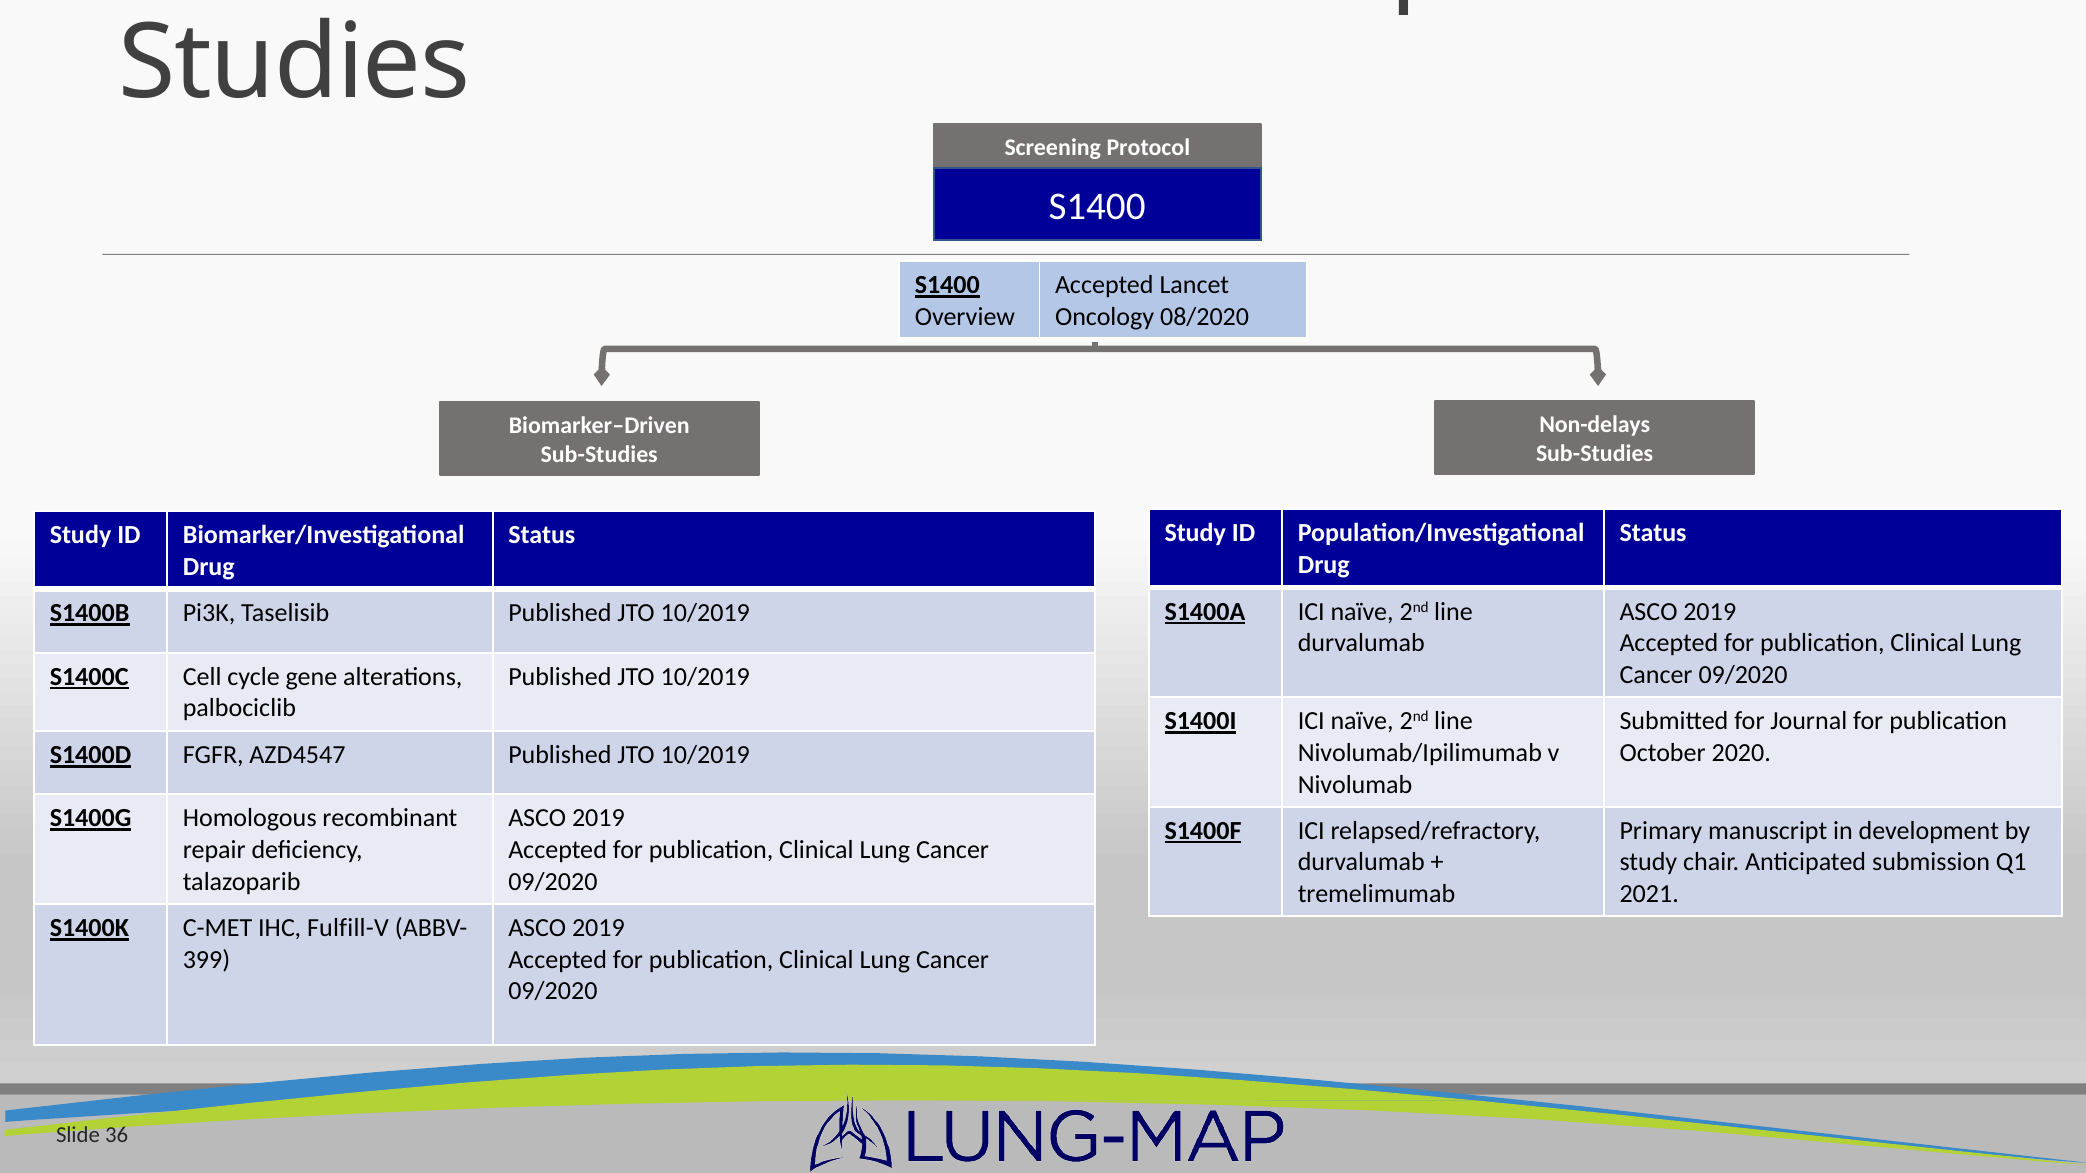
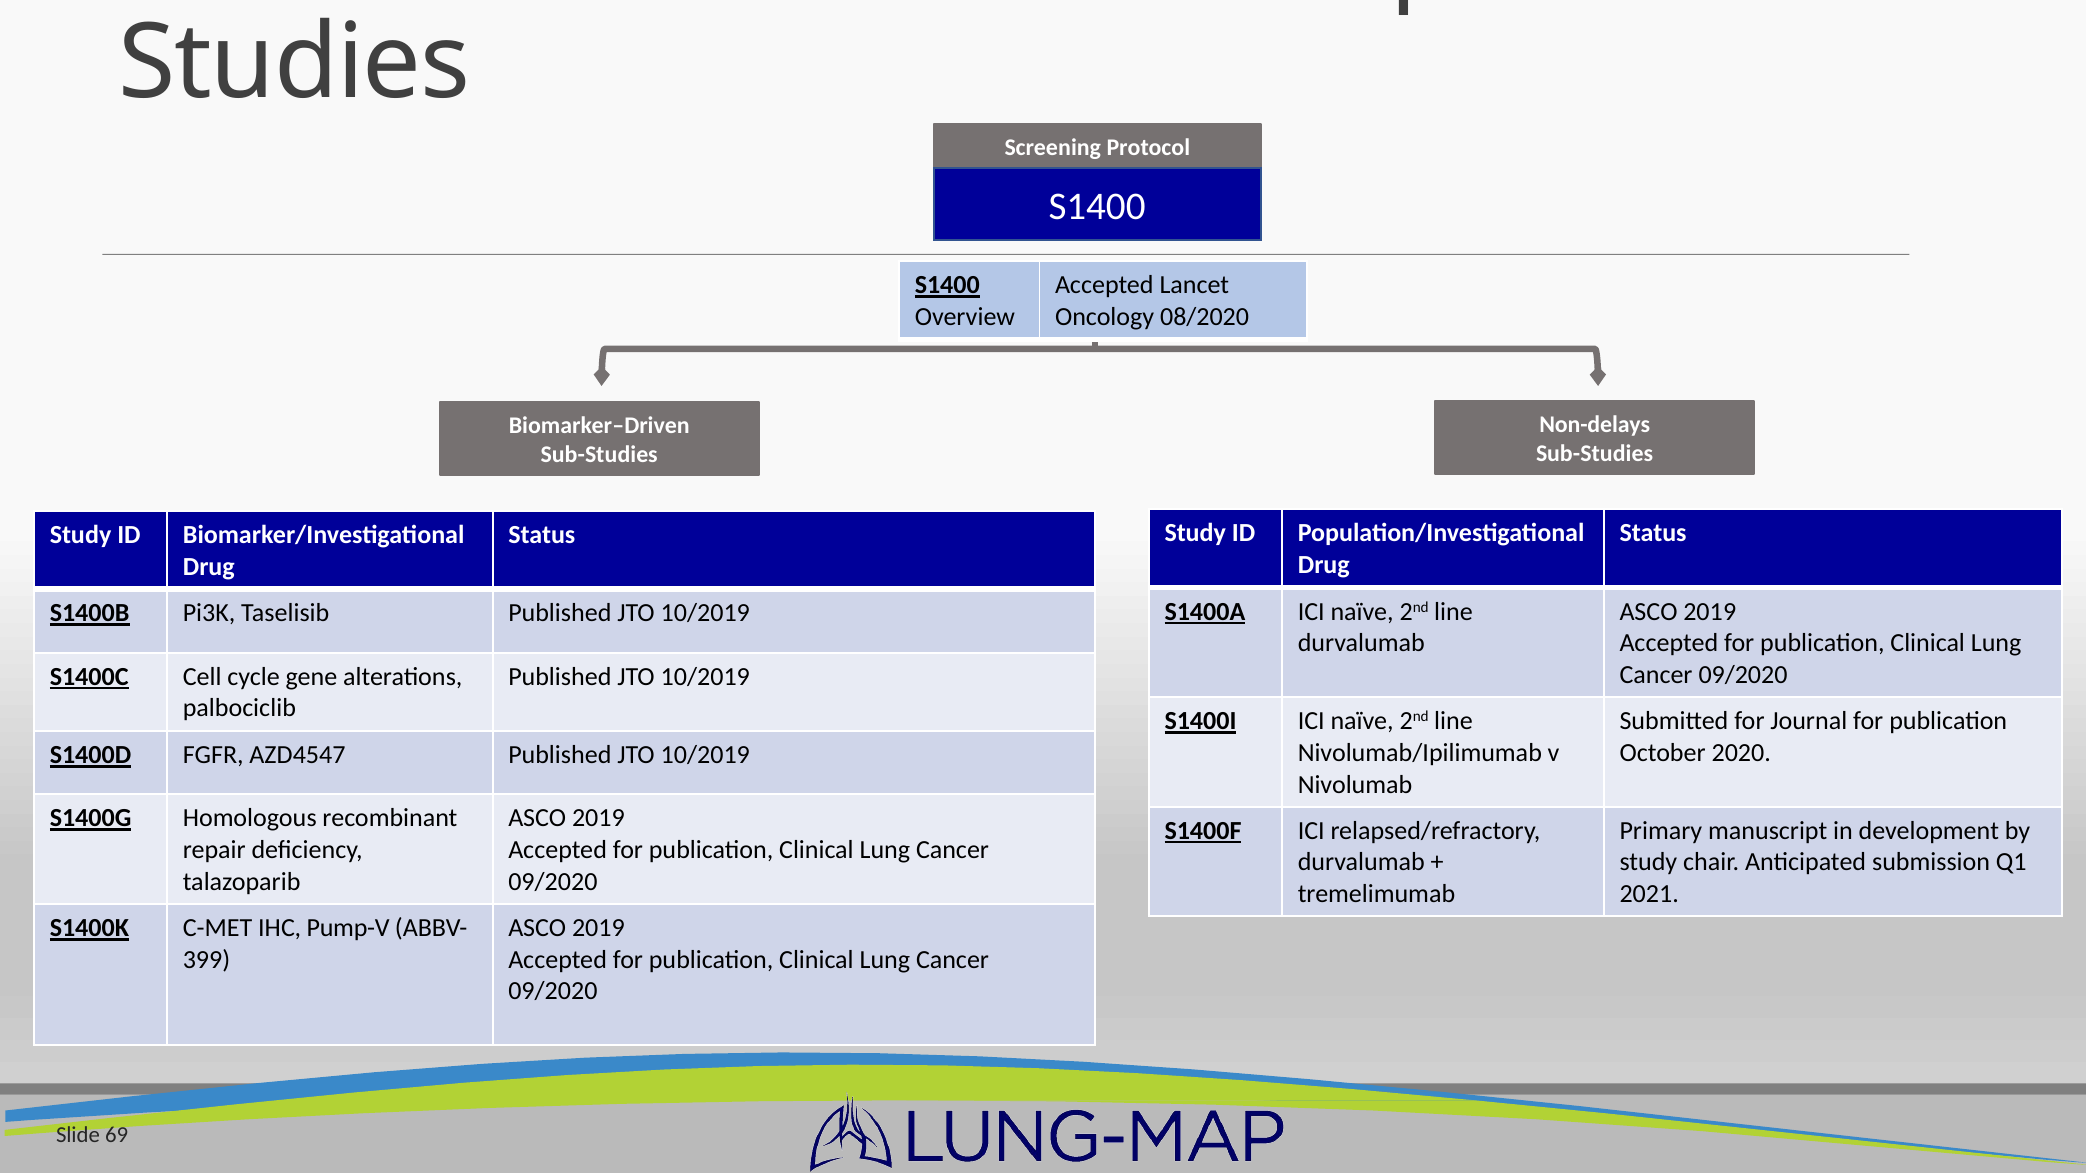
Fulfill-V: Fulfill-V -> Pump-V
36: 36 -> 69
